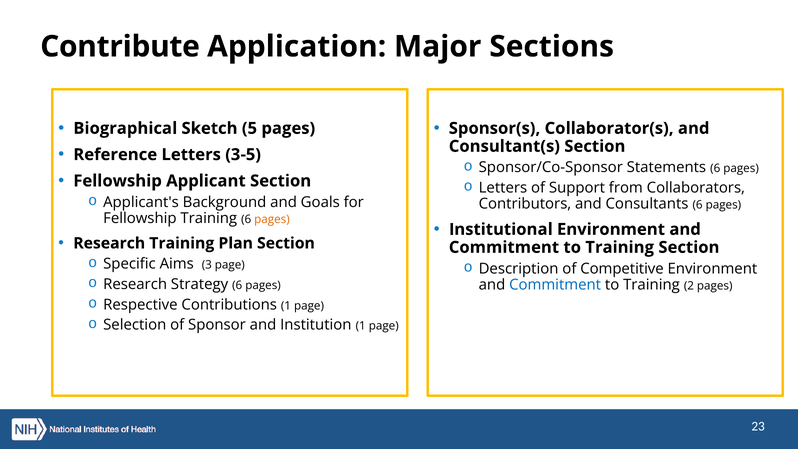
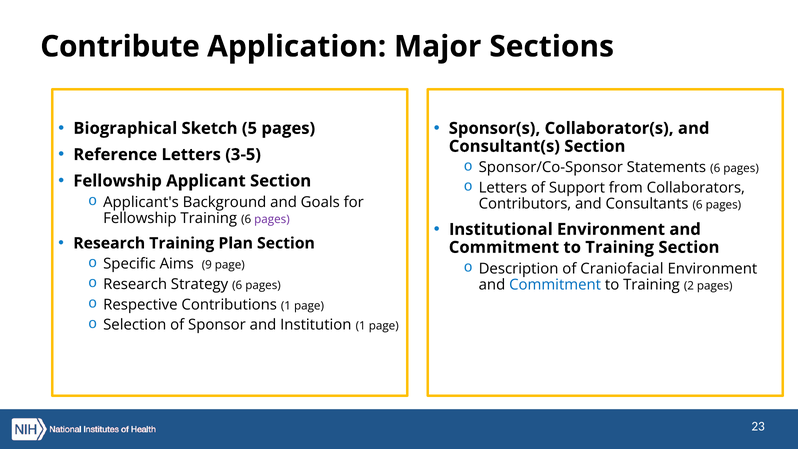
pages at (272, 219) colour: orange -> purple
3: 3 -> 9
Competitive: Competitive -> Craniofacial
